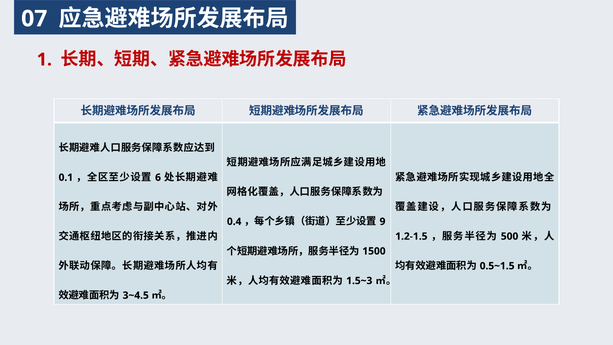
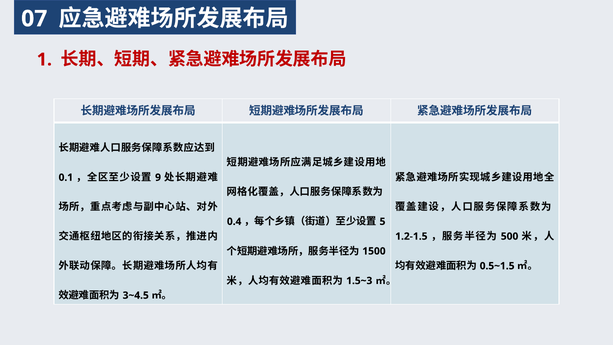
6: 6 -> 9
9: 9 -> 5
